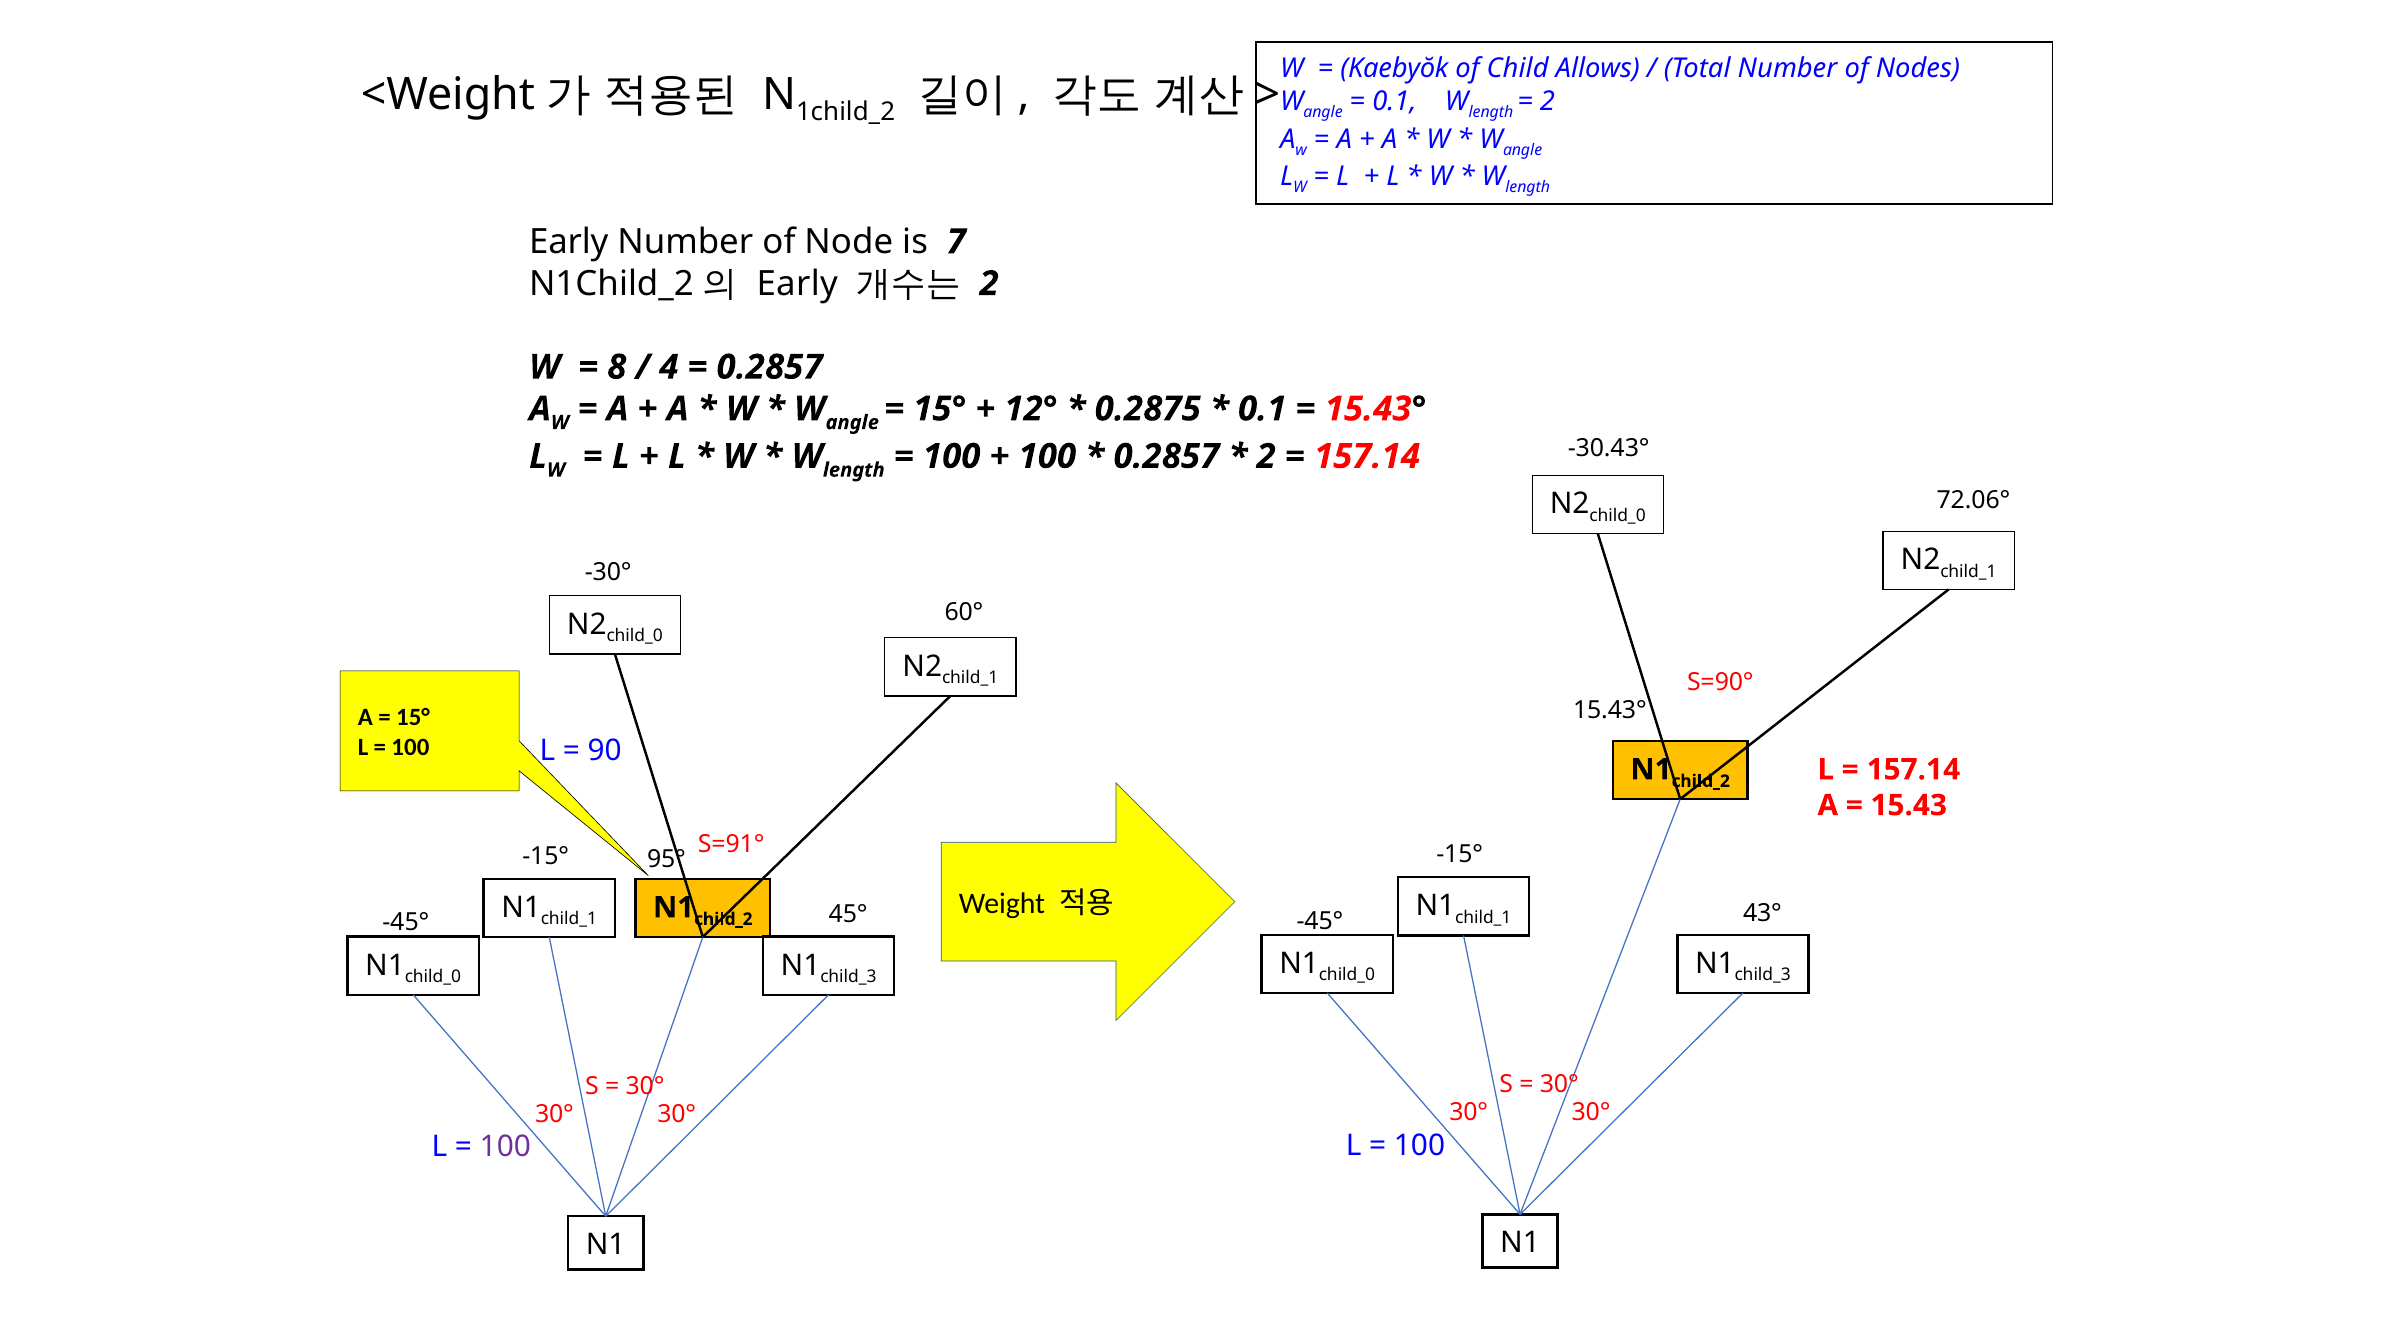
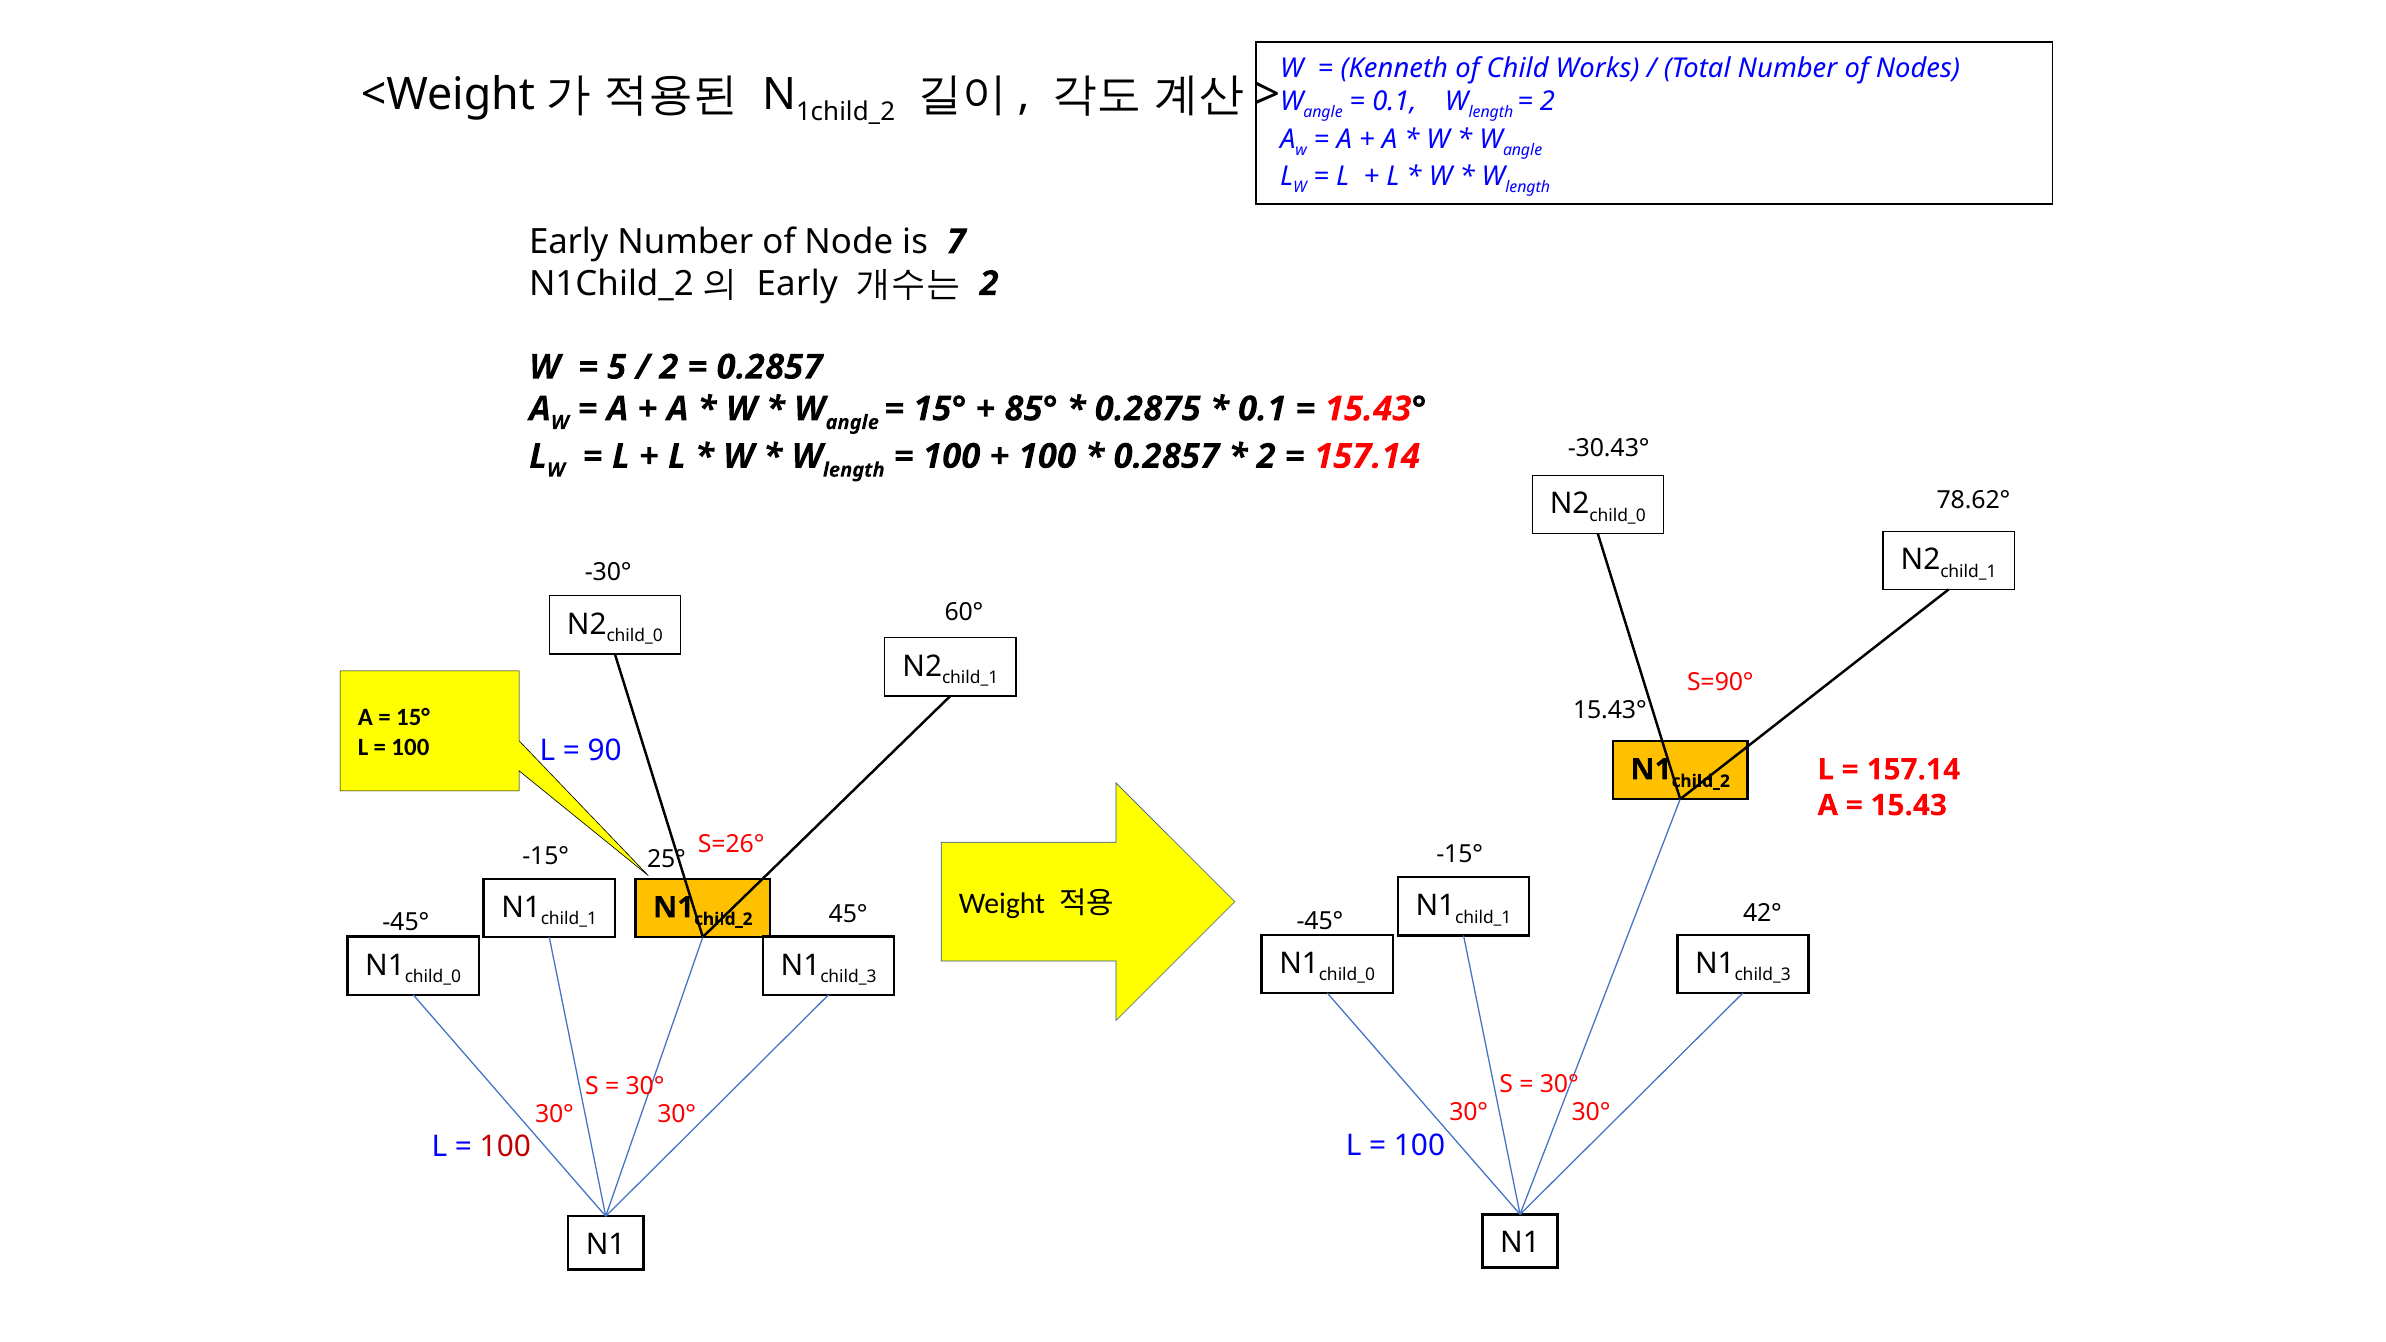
Kaebyŏk: Kaebyŏk -> Kenneth
Allows: Allows -> Works
8: 8 -> 5
4 at (669, 367): 4 -> 2
12°: 12° -> 85°
72.06°: 72.06° -> 78.62°
S=91°: S=91° -> S=26°
95°: 95° -> 25°
43°: 43° -> 42°
100 at (505, 1147) colour: purple -> red
